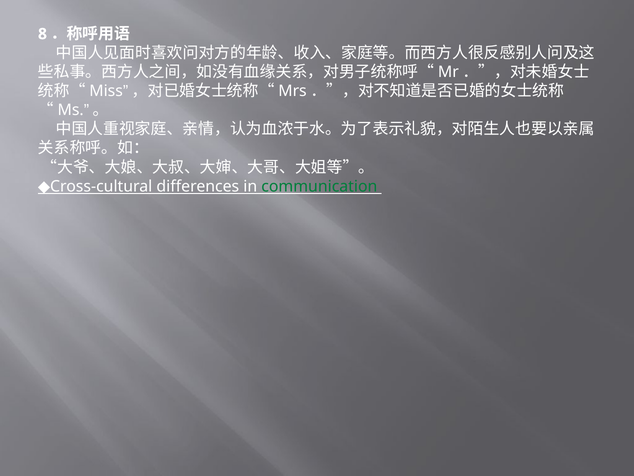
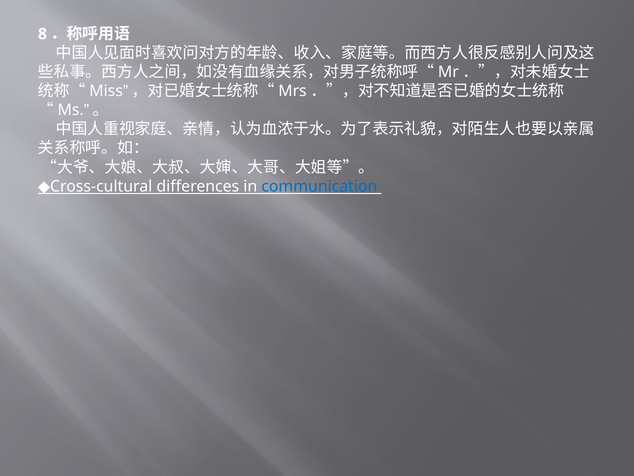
communication colour: green -> blue
